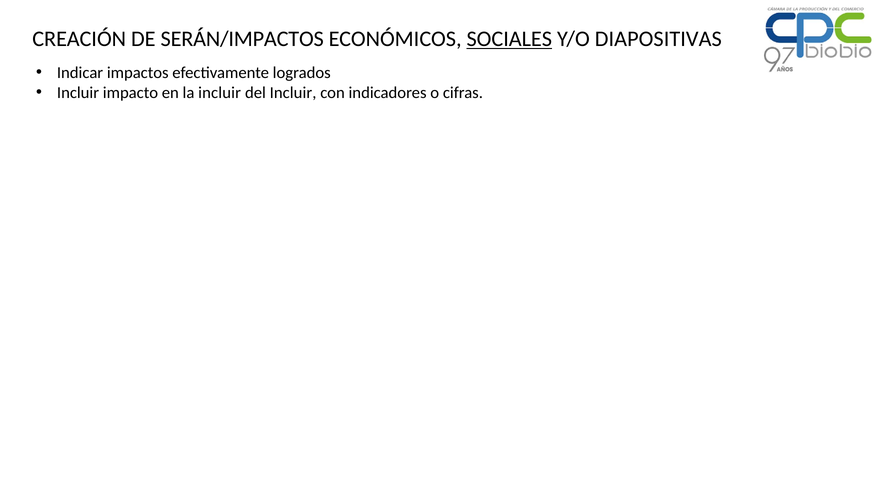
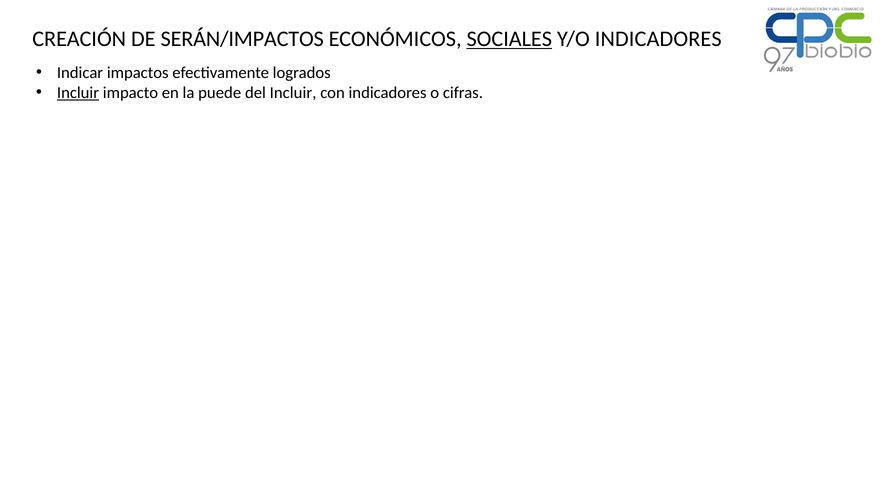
Y/O DIAPOSITIVAS: DIAPOSITIVAS -> INDICADORES
Incluir at (78, 93) underline: none -> present
la incluir: incluir -> puede
